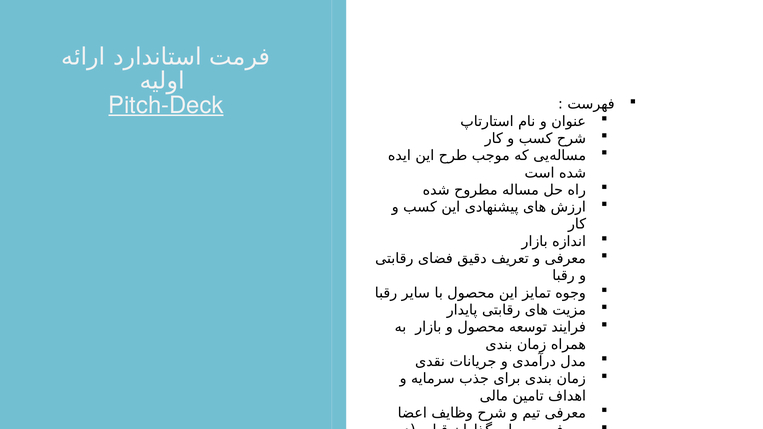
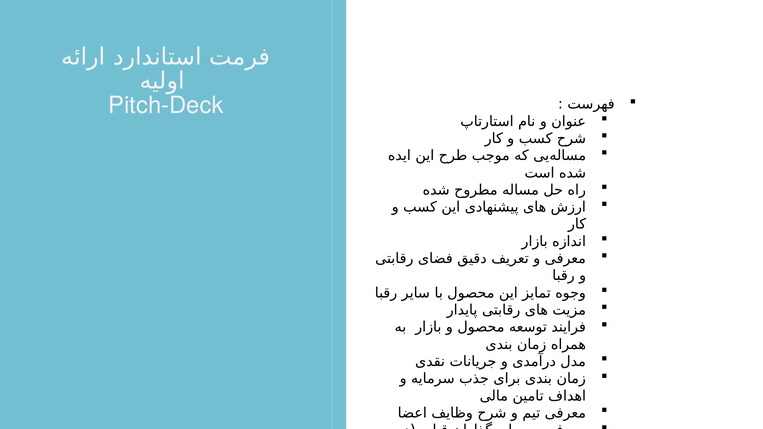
Pitch-Deck underline: present -> none
